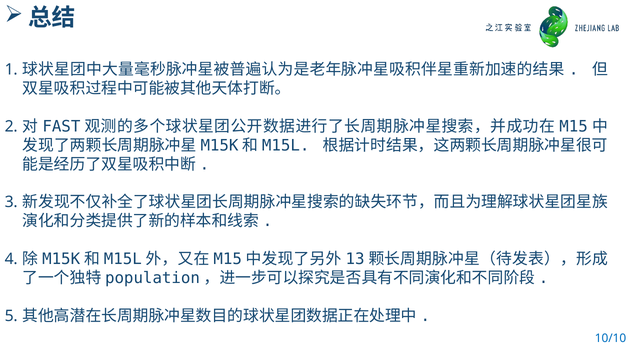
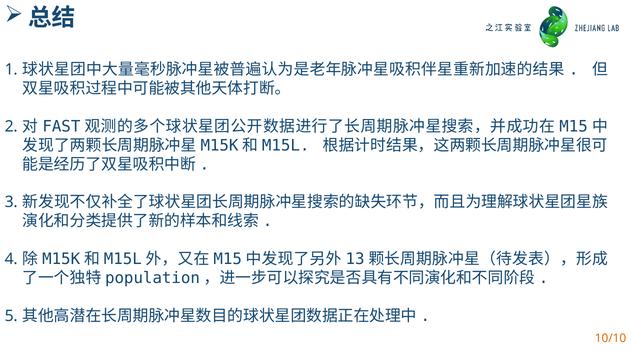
10/10 colour: blue -> orange
